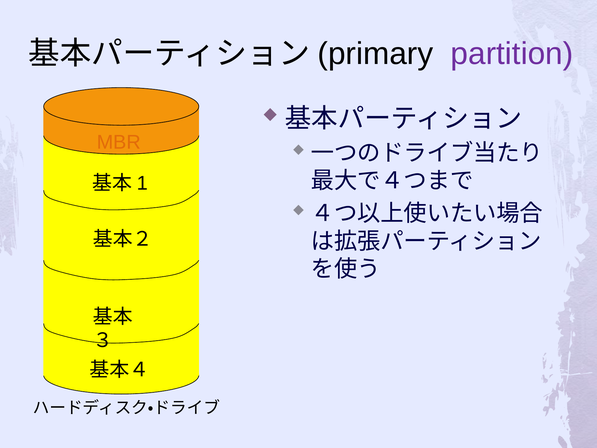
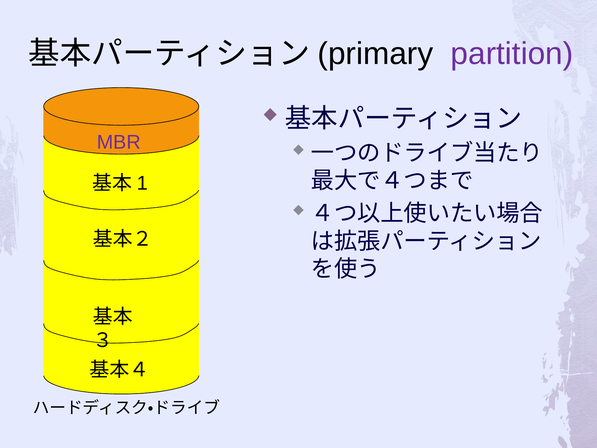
MBR colour: orange -> purple
